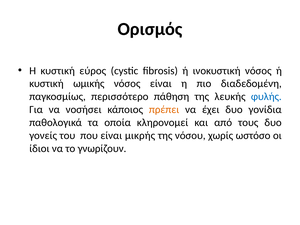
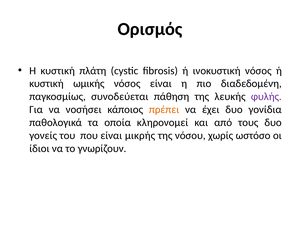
εύρος: εύρος -> πλάτη
περισσότερο: περισσότερο -> συνοδεύεται
φυλής colour: blue -> purple
